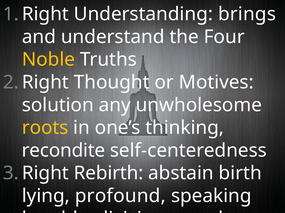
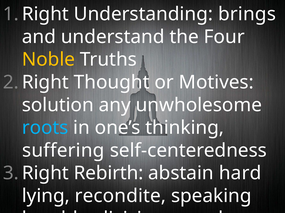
roots colour: yellow -> light blue
recondite: recondite -> suffering
birth: birth -> hard
profound: profound -> recondite
